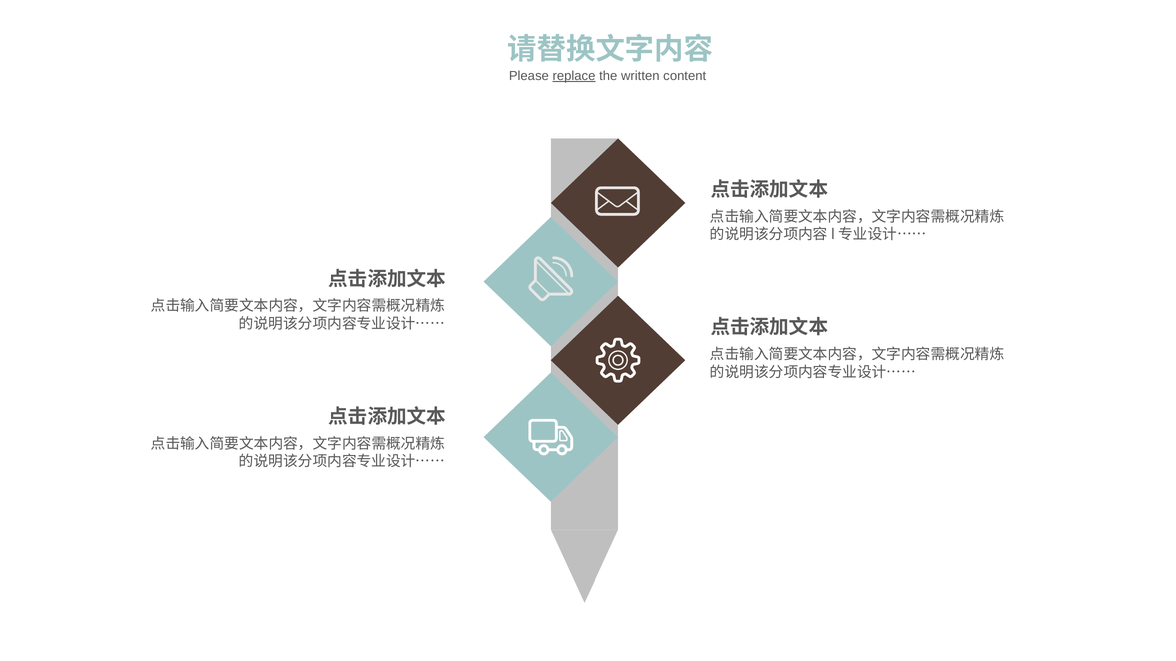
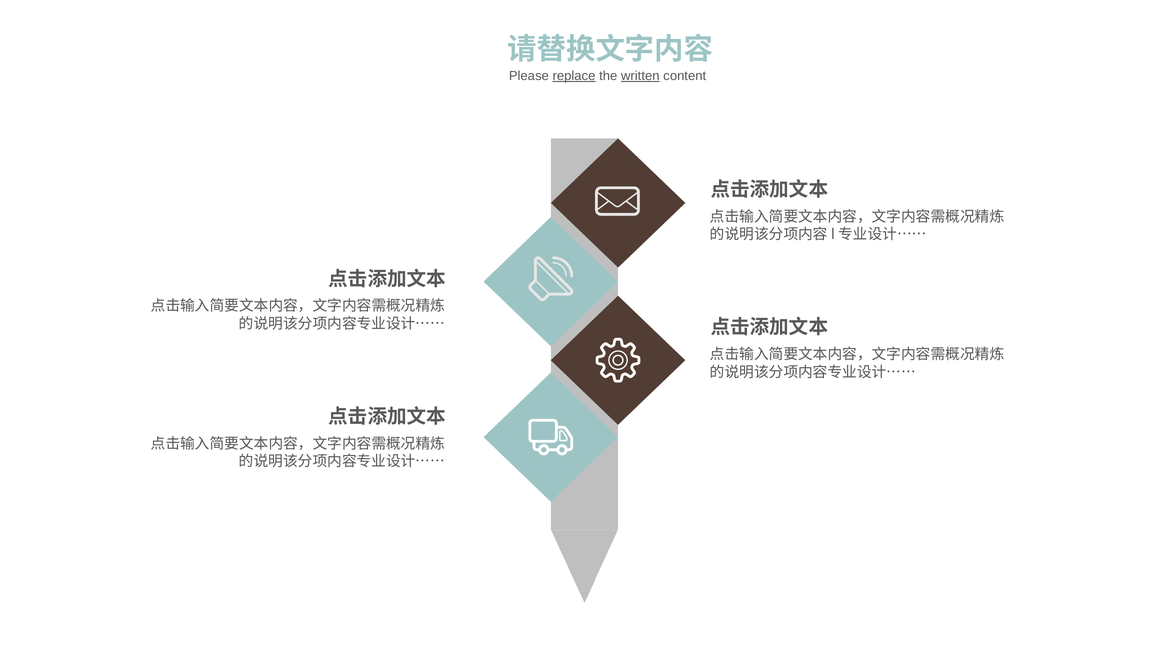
written underline: none -> present
